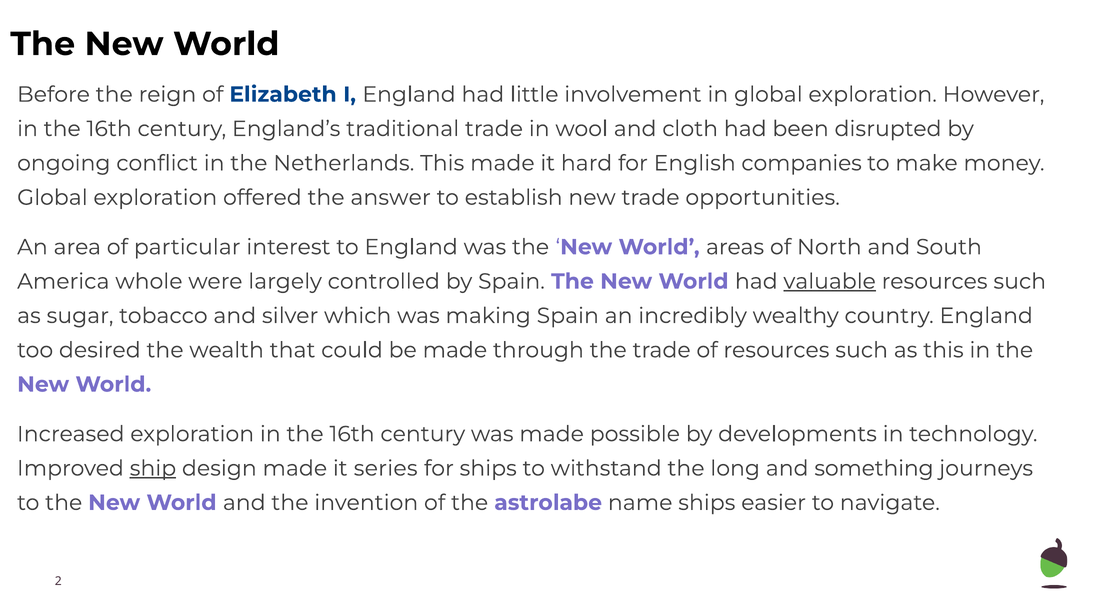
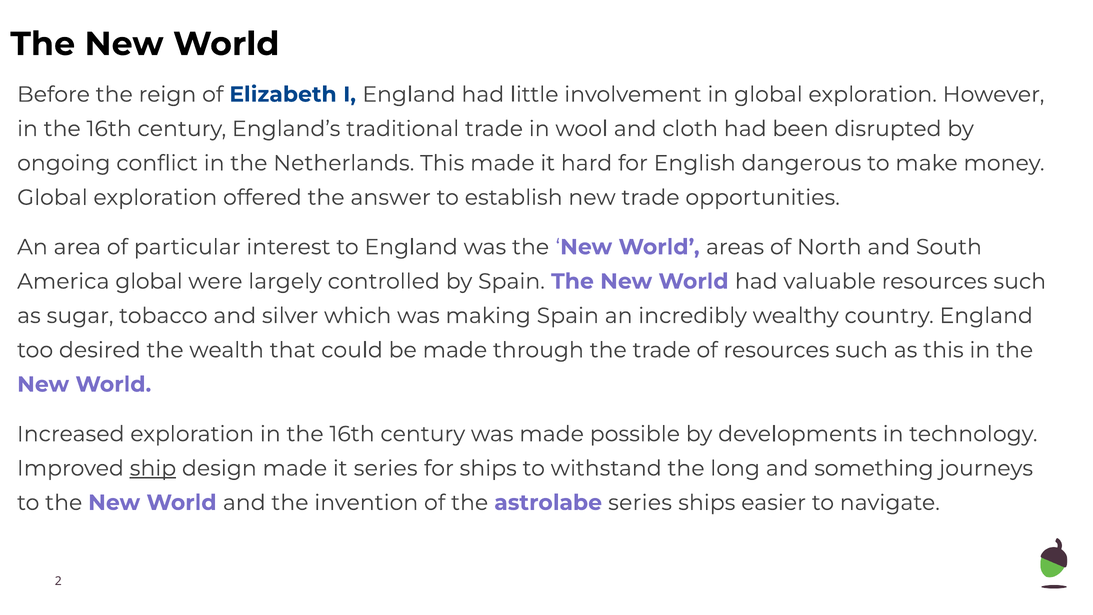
companies: companies -> dangerous
America whole: whole -> global
valuable underline: present -> none
astrolabe name: name -> series
